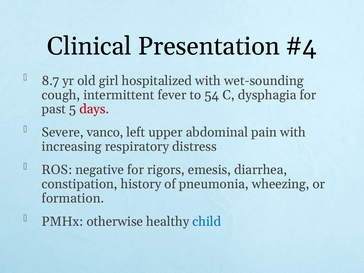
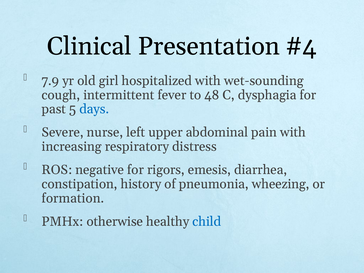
8.7: 8.7 -> 7.9
54: 54 -> 48
days colour: red -> blue
vanco: vanco -> nurse
